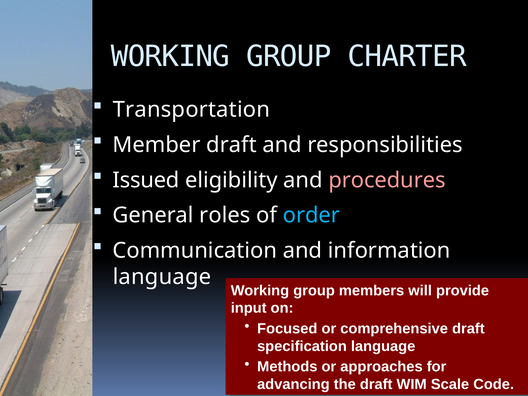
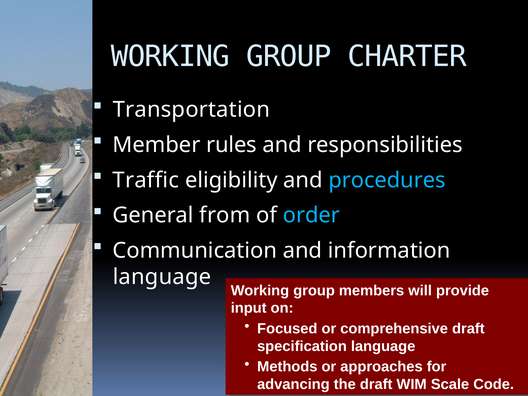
Member draft: draft -> rules
Issued: Issued -> Traffic
procedures colour: pink -> light blue
roles: roles -> from
